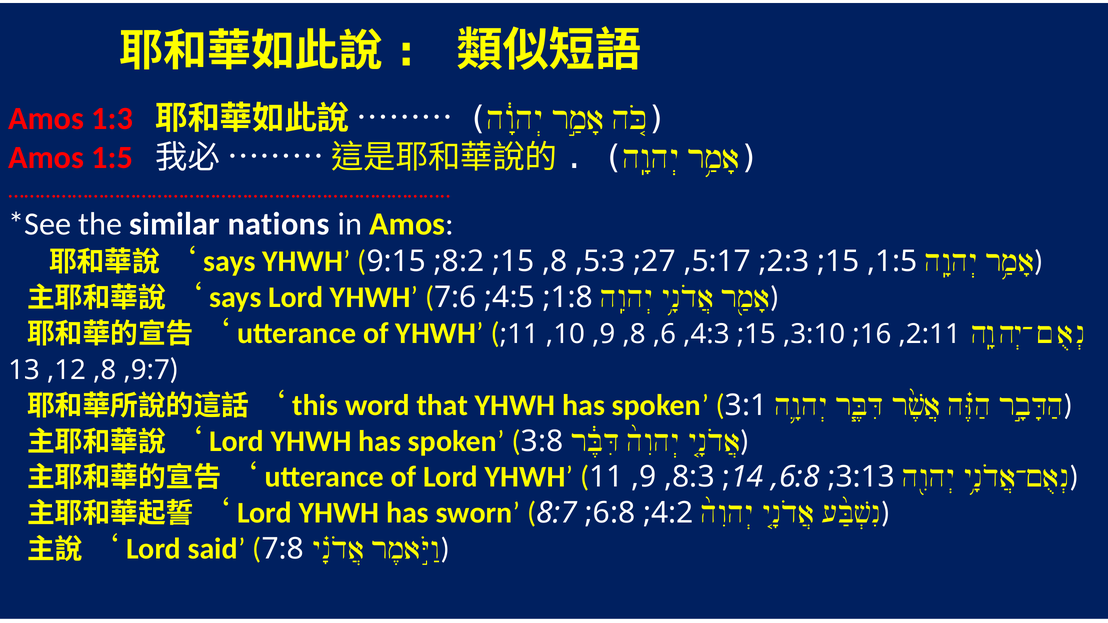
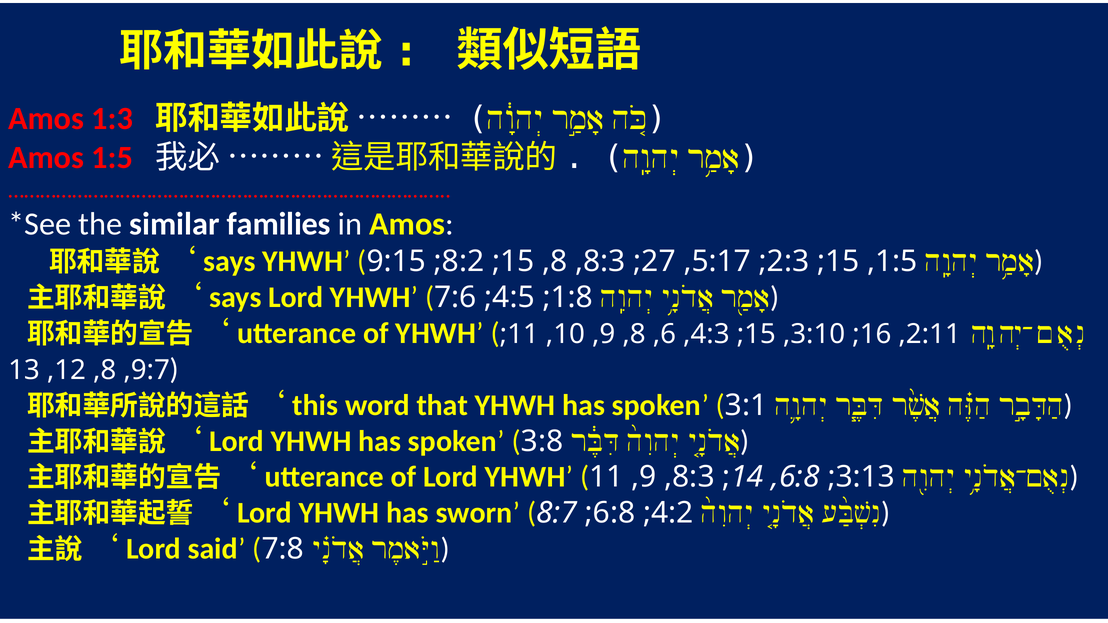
nations: nations -> families
5:3 at (604, 261): 5:3 -> 8:3
